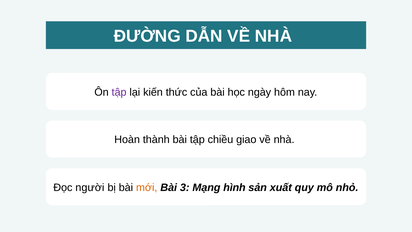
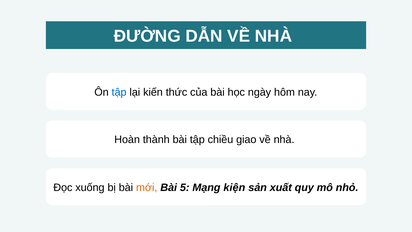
tập at (119, 92) colour: purple -> blue
người: người -> xuống
3: 3 -> 5
hình: hình -> kiện
